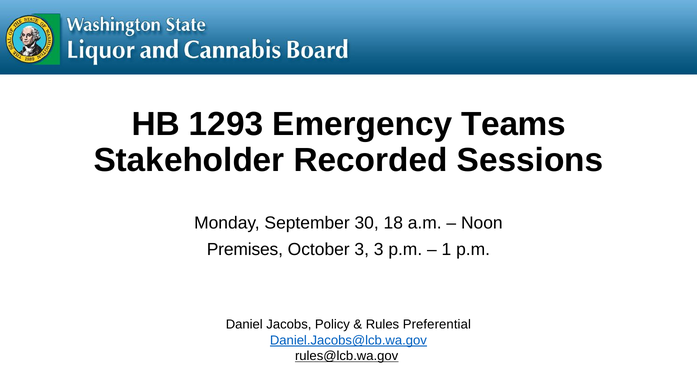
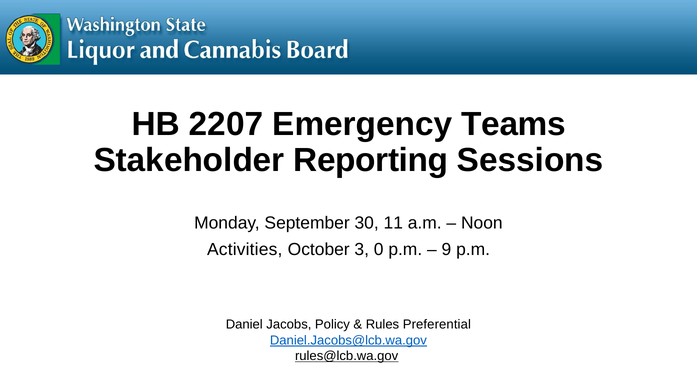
1293: 1293 -> 2207
Recorded: Recorded -> Reporting
18: 18 -> 11
Premises: Premises -> Activities
3 3: 3 -> 0
1: 1 -> 9
